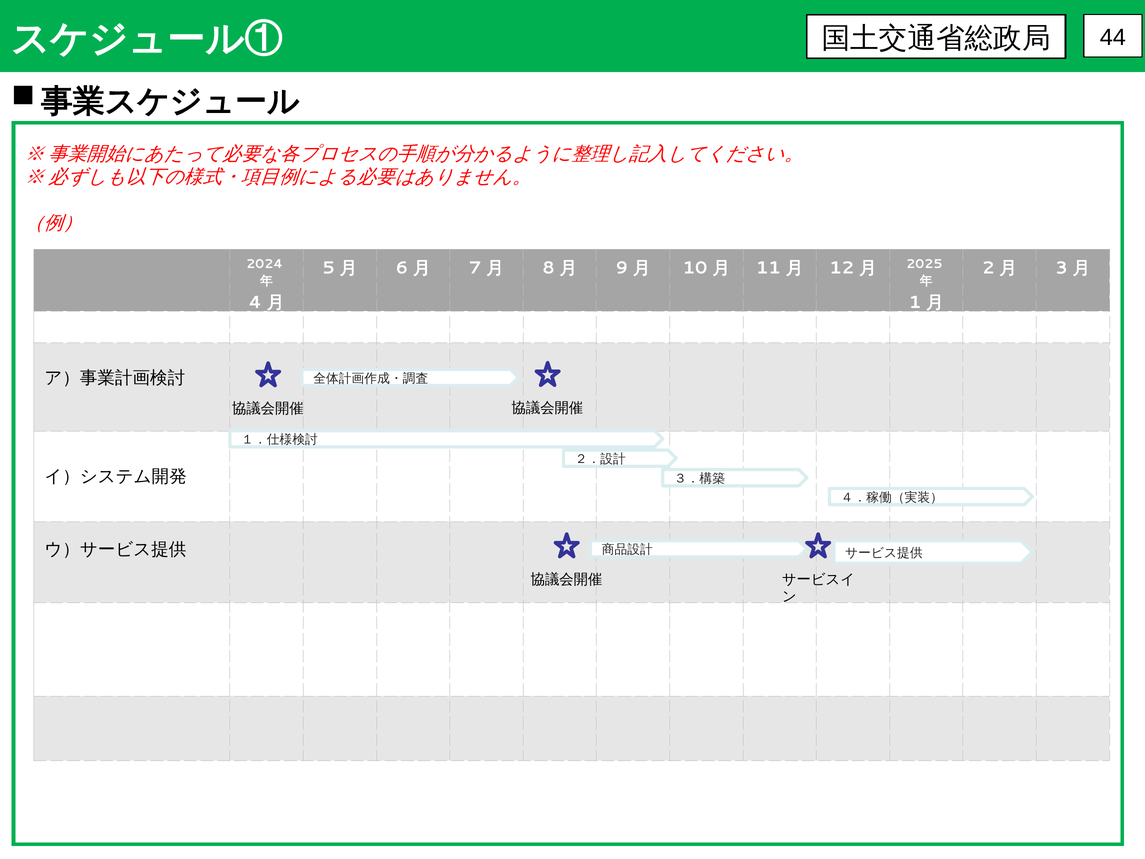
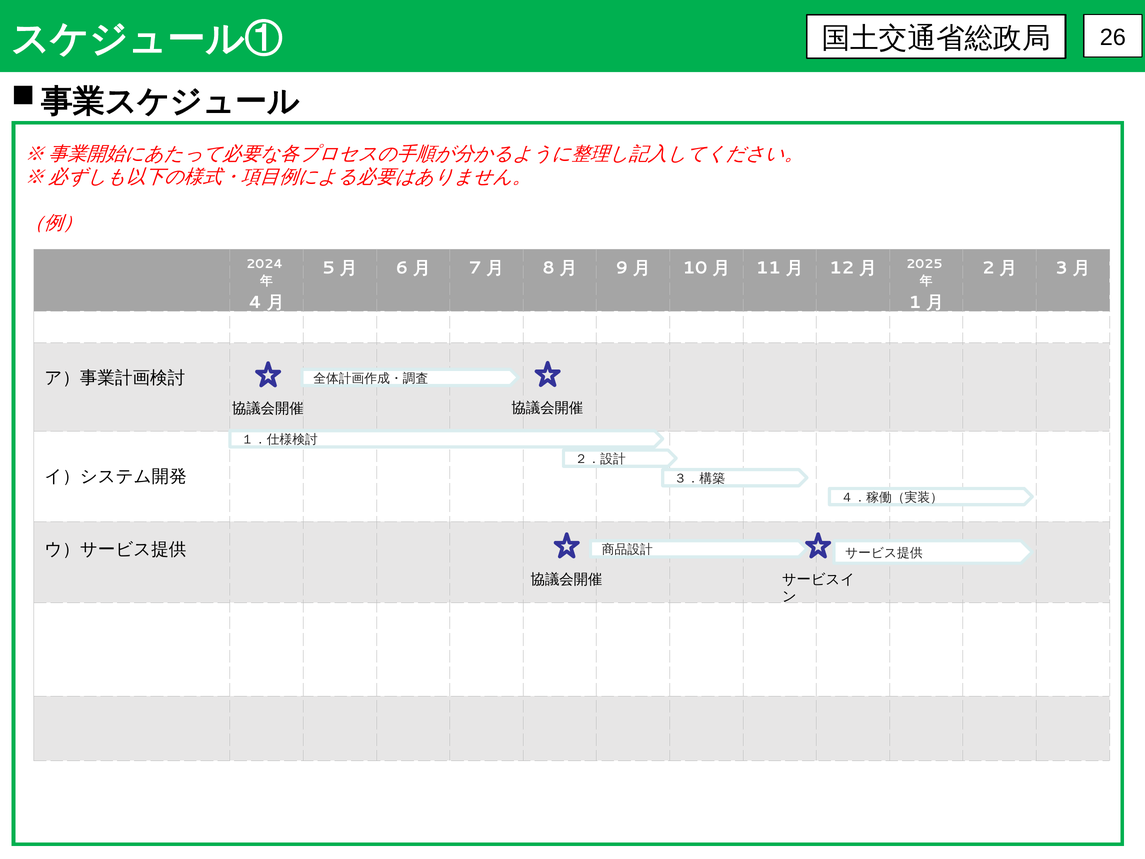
44: 44 -> 26
